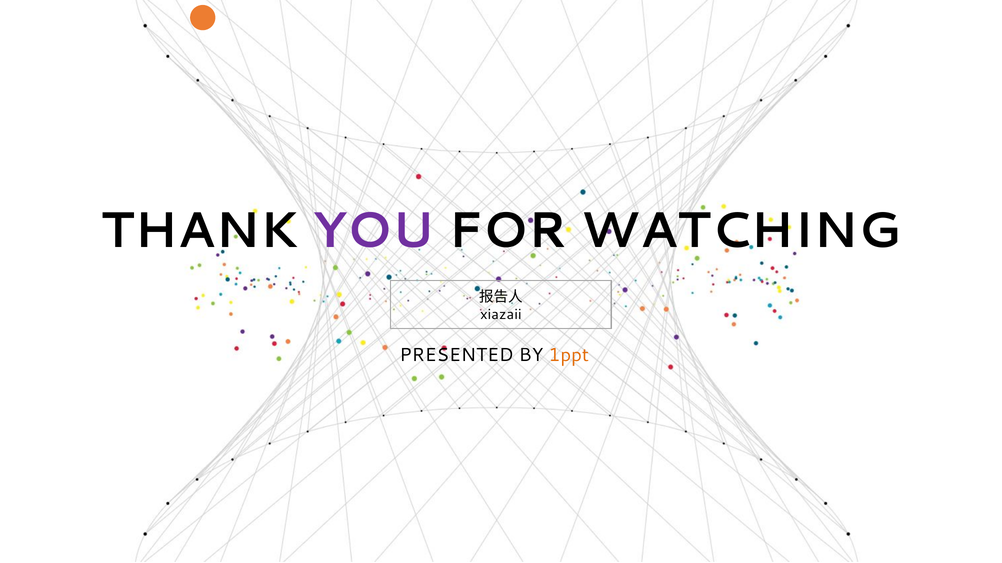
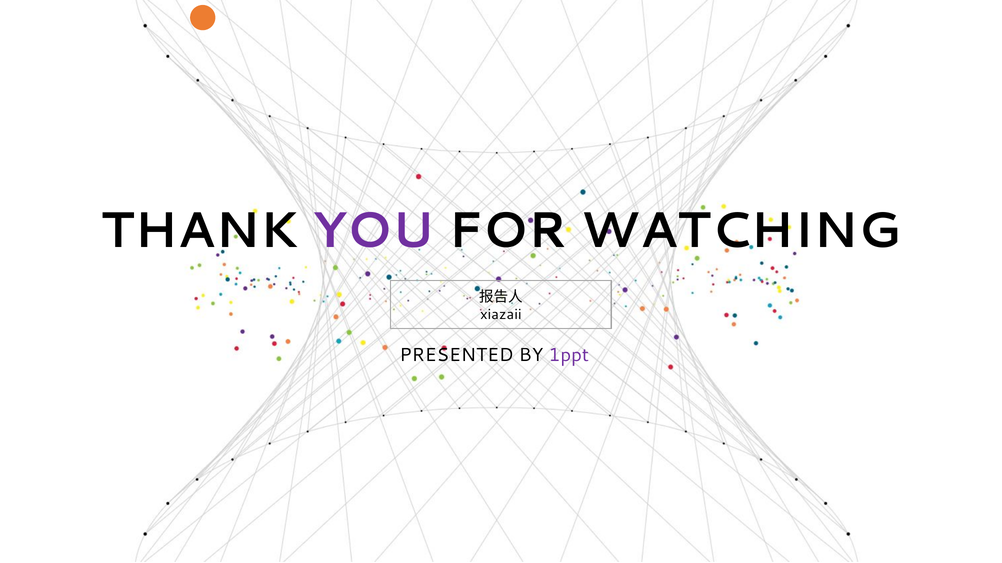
1ppt colour: orange -> purple
